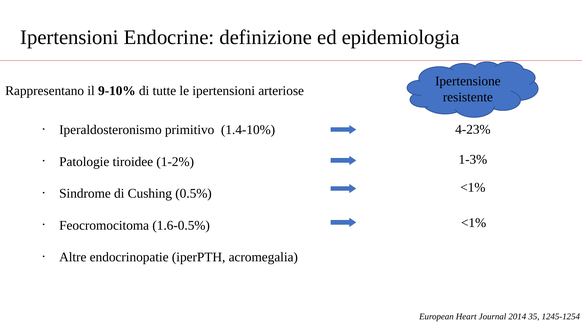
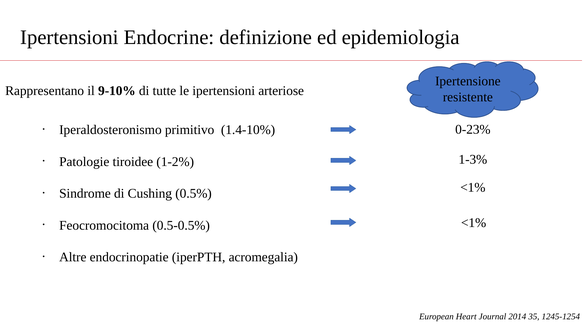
4-23%: 4-23% -> 0-23%
1.6-0.5%: 1.6-0.5% -> 0.5-0.5%
